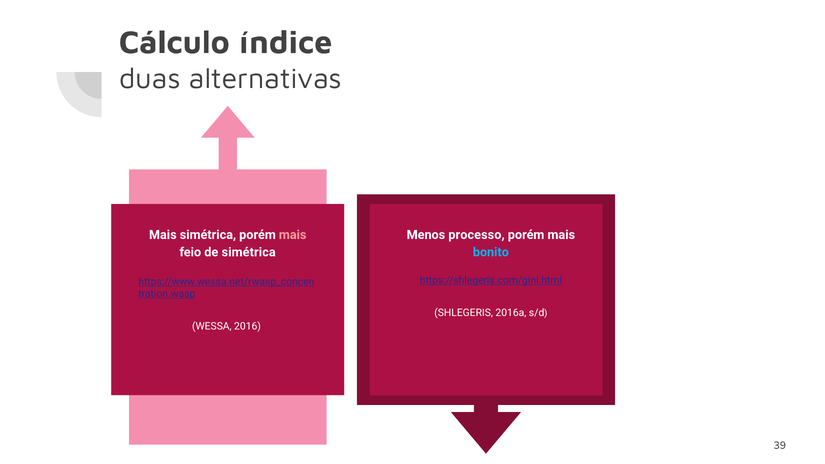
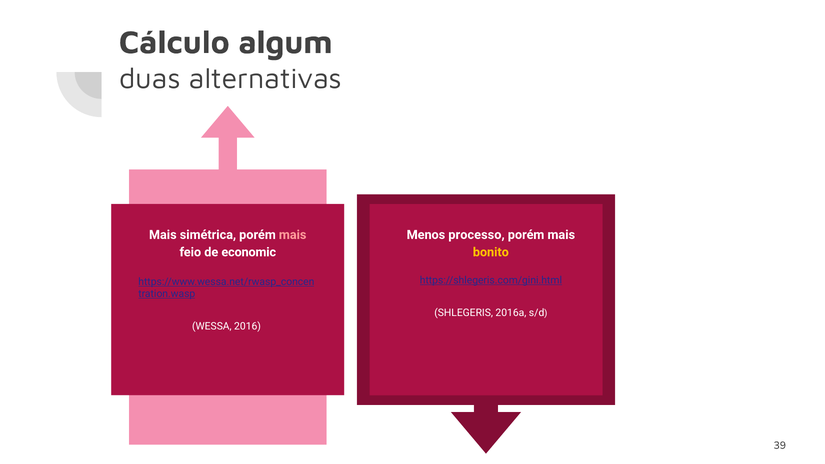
índice: índice -> algum
de simétrica: simétrica -> economic
bonito colour: light blue -> yellow
